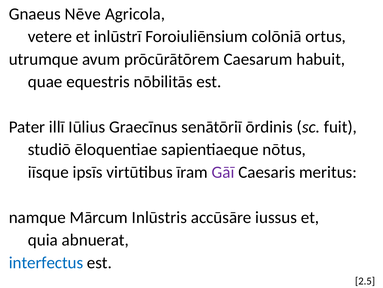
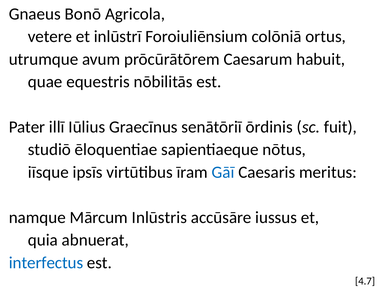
Nēve: Nēve -> Bonō
Gāī colour: purple -> blue
2.5: 2.5 -> 4.7
